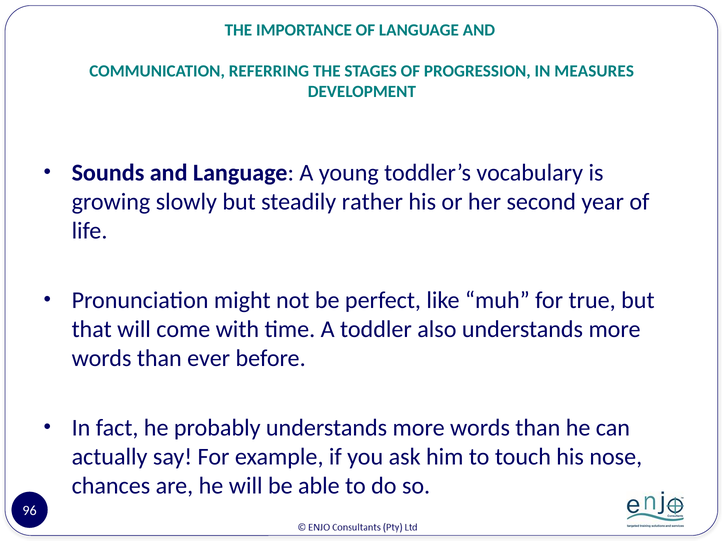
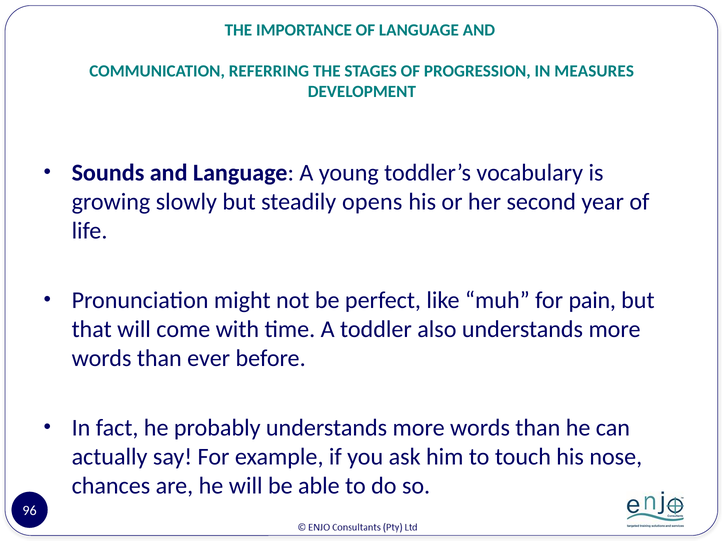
rather: rather -> opens
true: true -> pain
